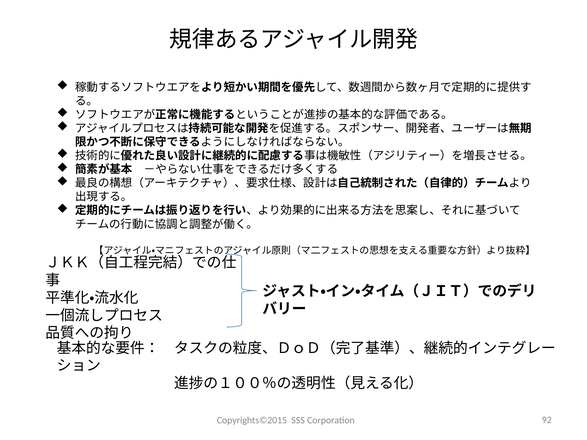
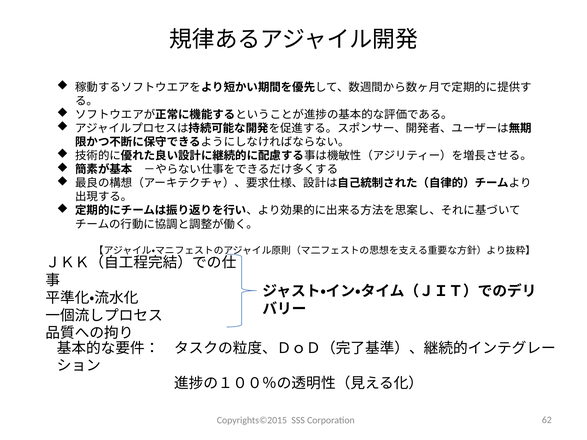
92: 92 -> 62
